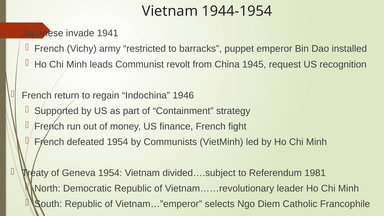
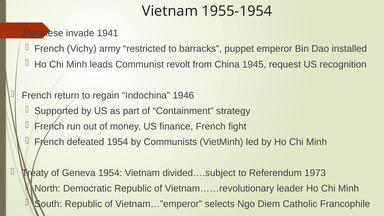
1944-1954: 1944-1954 -> 1955-1954
1981: 1981 -> 1973
